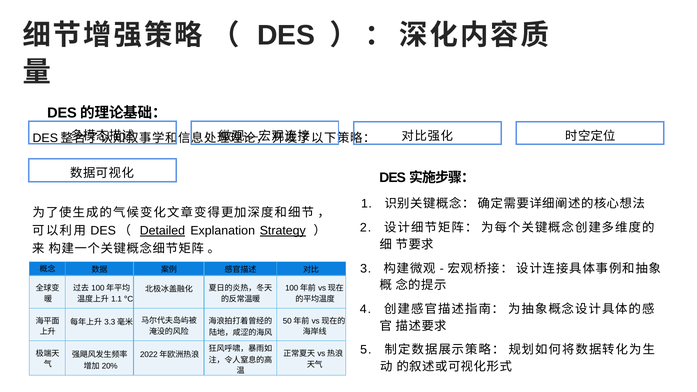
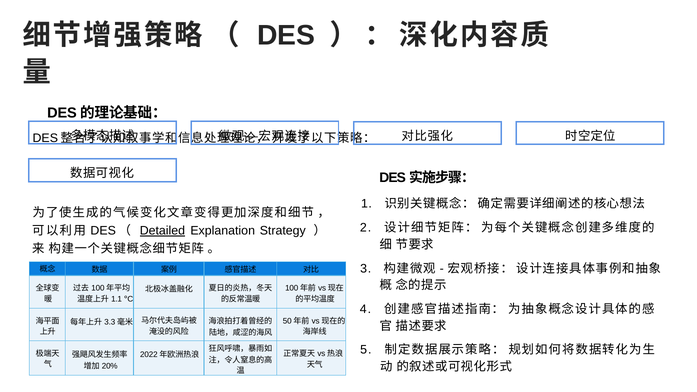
Strategy underline: present -> none
